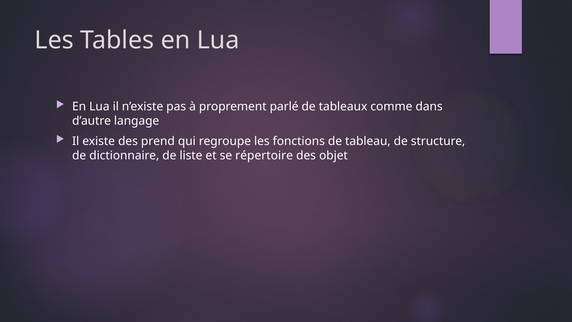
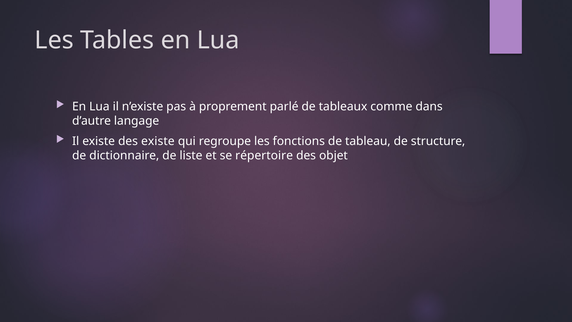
des prend: prend -> existe
